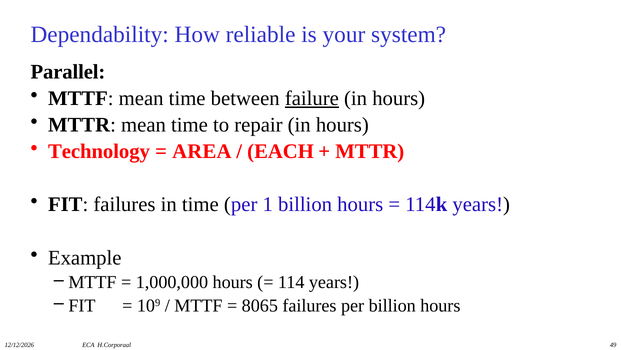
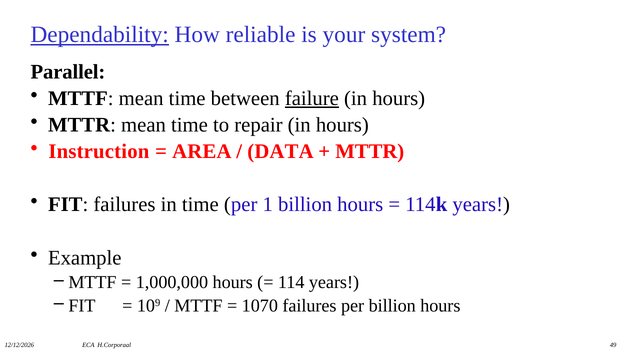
Dependability underline: none -> present
Technology: Technology -> Instruction
EACH: EACH -> DATA
8065: 8065 -> 1070
